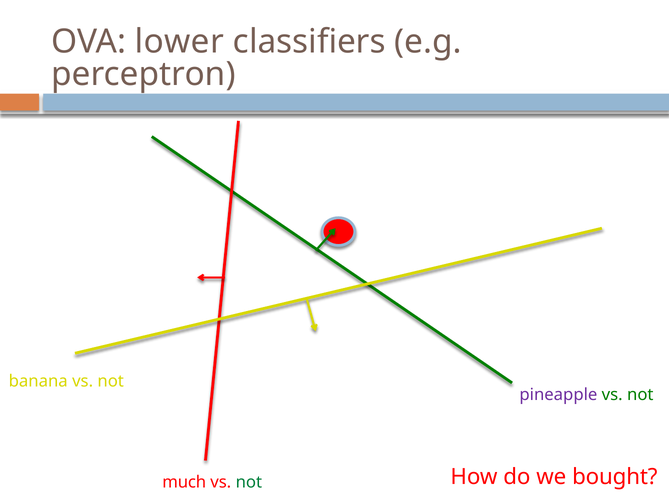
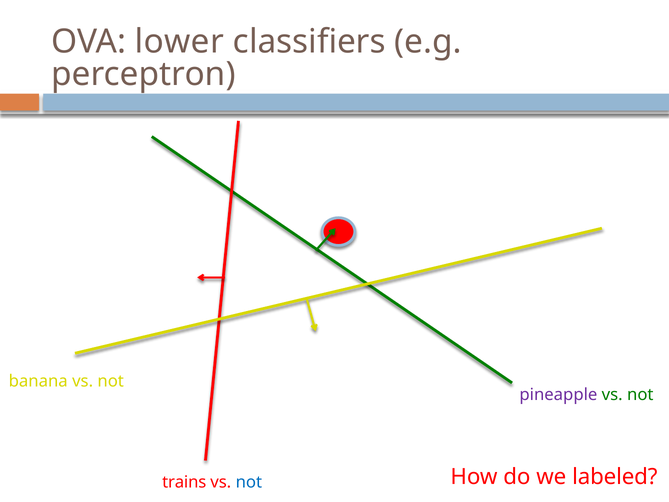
bought: bought -> labeled
much: much -> trains
not at (249, 482) colour: green -> blue
